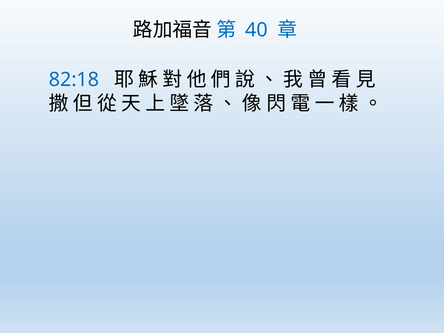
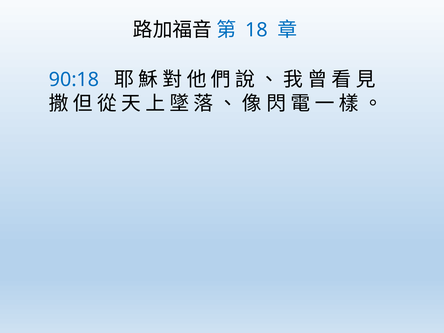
40: 40 -> 18
82:18: 82:18 -> 90:18
